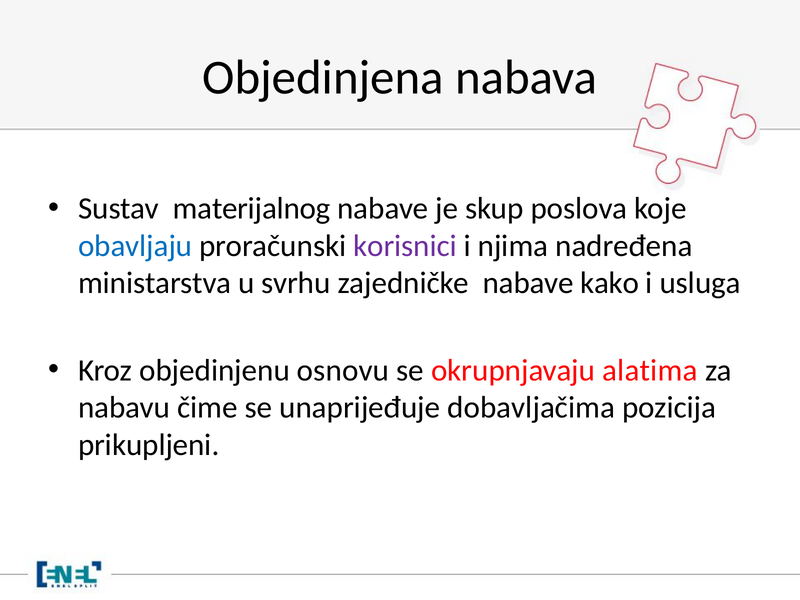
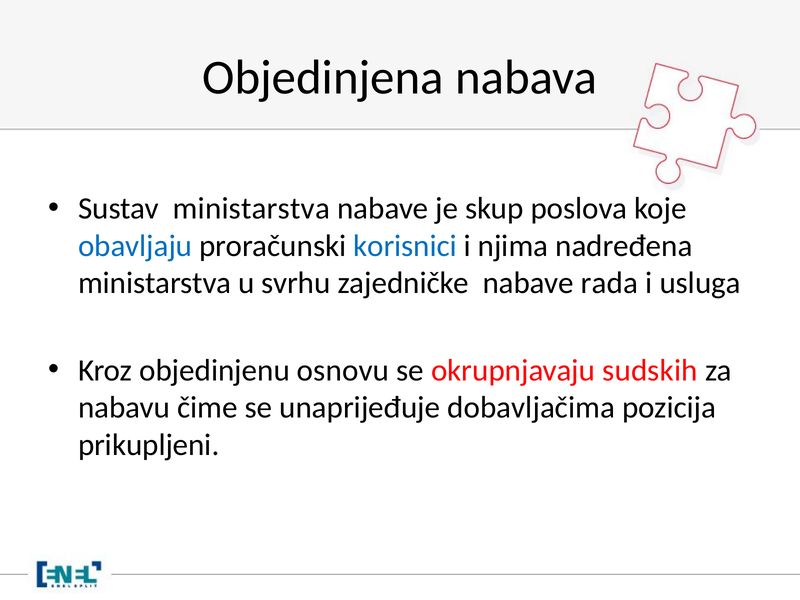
Sustav materijalnog: materijalnog -> ministarstva
korisnici colour: purple -> blue
kako: kako -> rada
alatima: alatima -> sudskih
